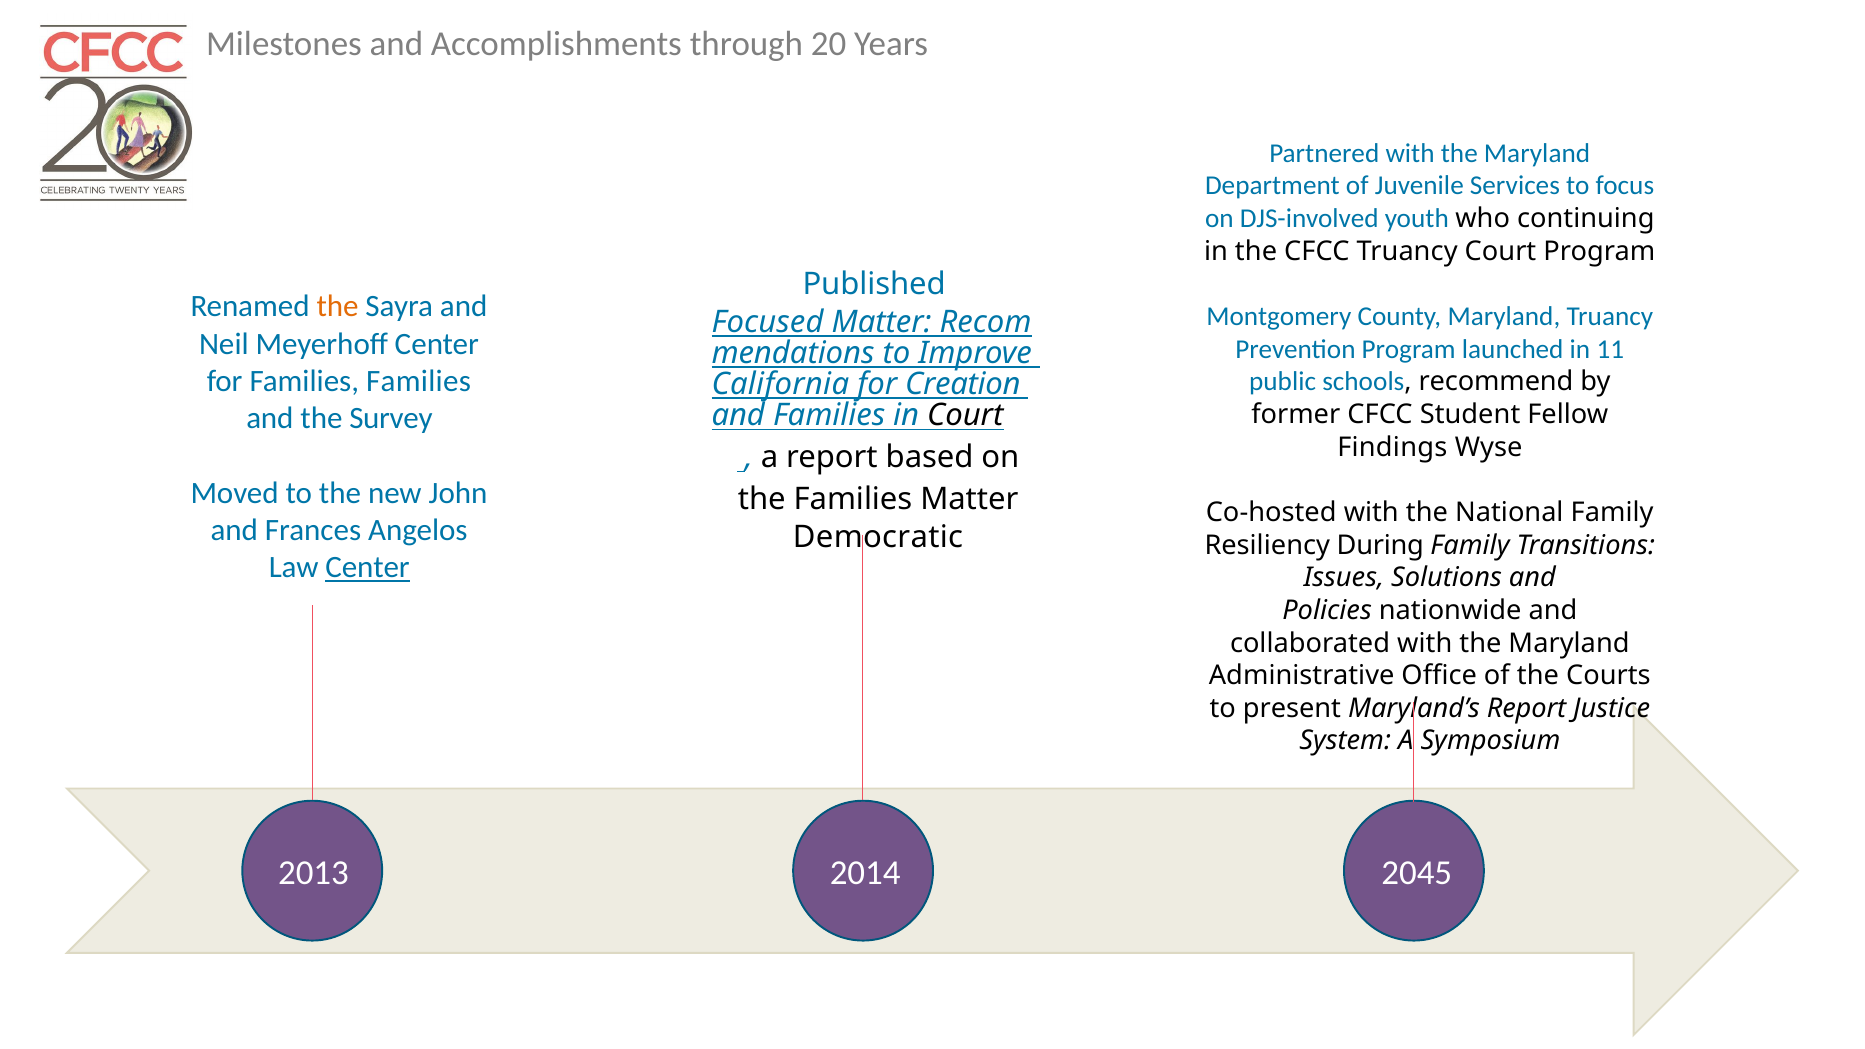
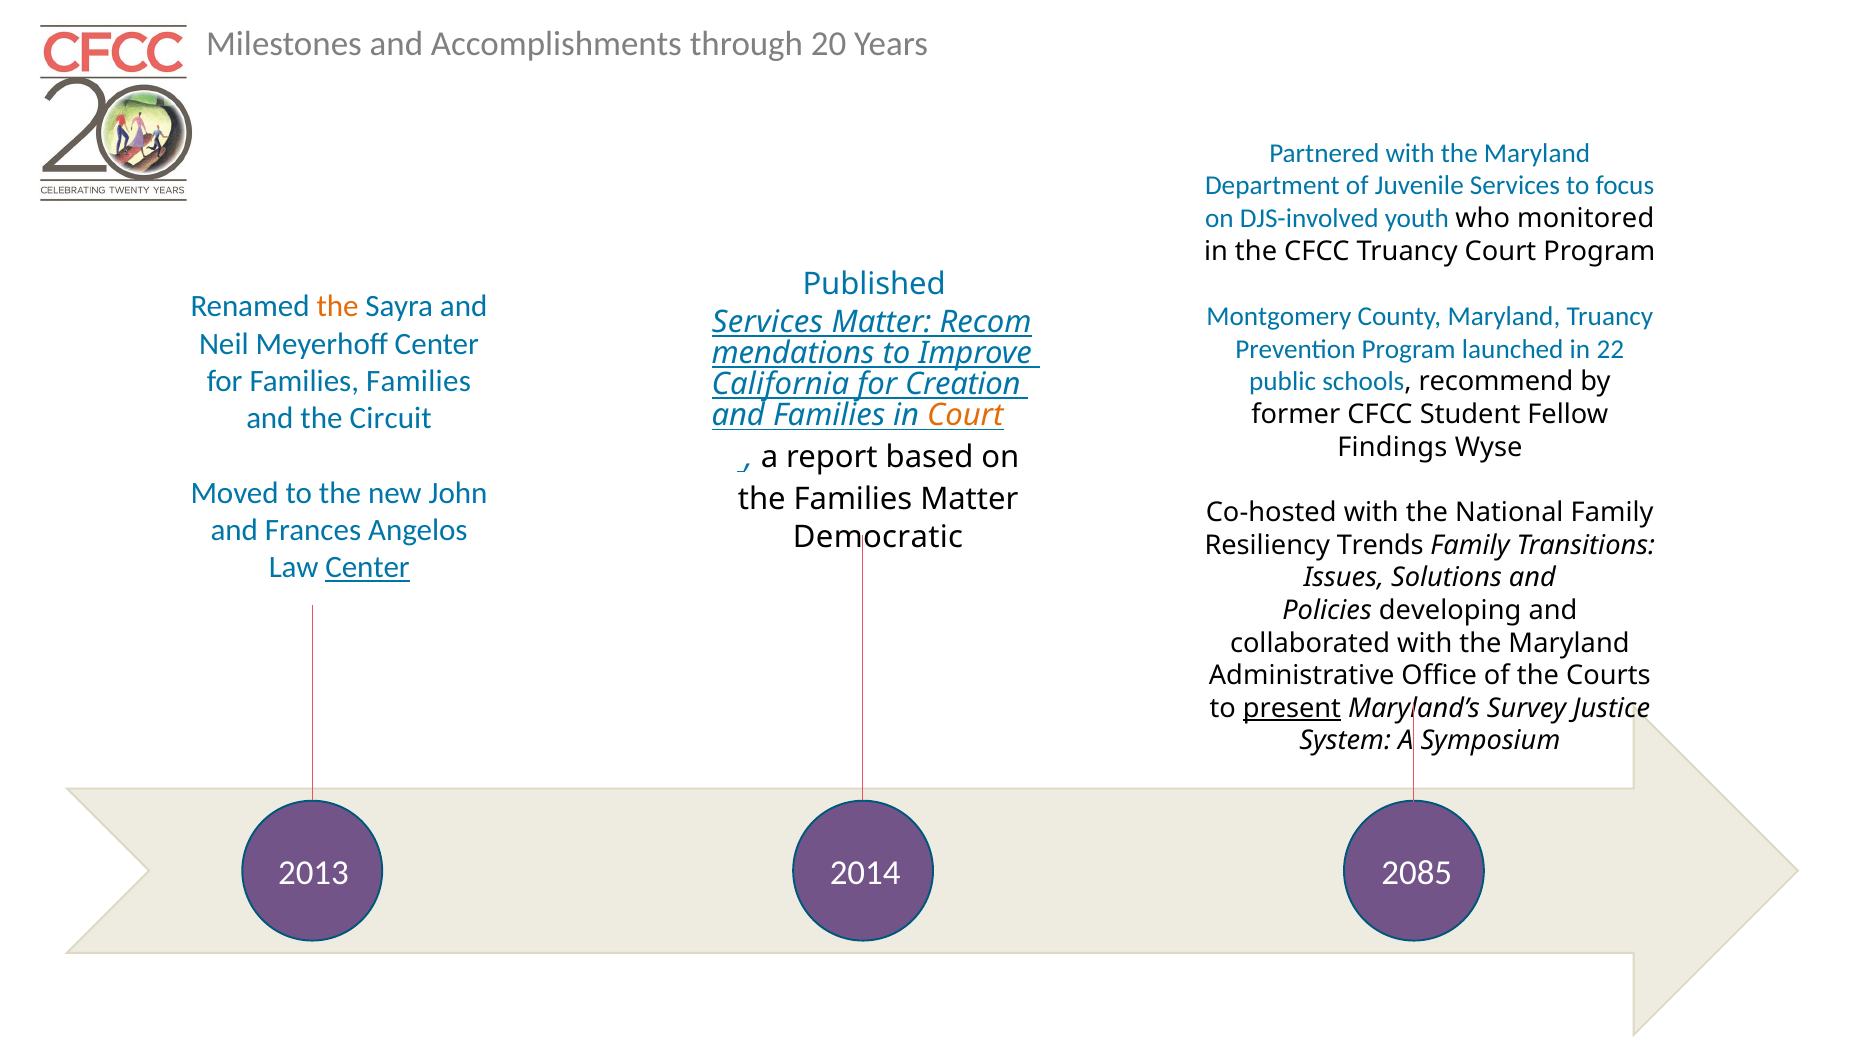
continuing: continuing -> monitored
Focused at (768, 322): Focused -> Services
11: 11 -> 22
Survey: Survey -> Circuit
Court at (965, 415) colour: black -> orange
During: During -> Trends
nationwide: nationwide -> developing
present underline: none -> present
Maryland’s Report: Report -> Survey
2045: 2045 -> 2085
